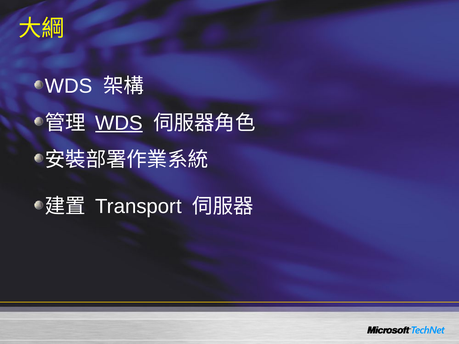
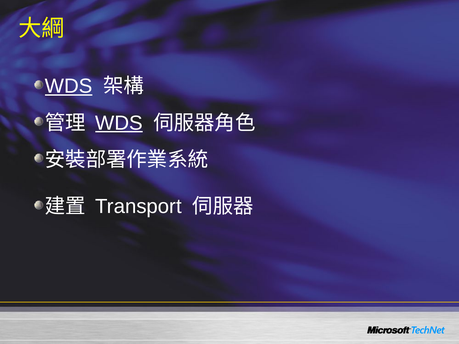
WDS at (69, 86) underline: none -> present
